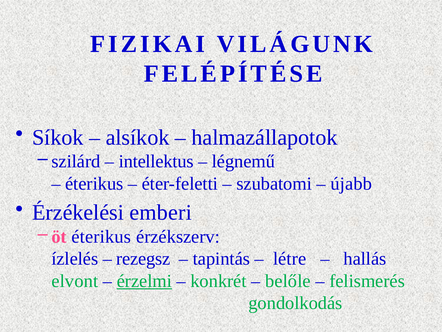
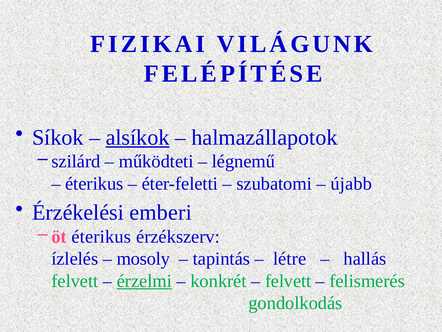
alsíkok underline: none -> present
intellektus: intellektus -> működteti
rezegsz: rezegsz -> mosoly
elvont at (75, 281): elvont -> felvett
belőle at (288, 281): belőle -> felvett
